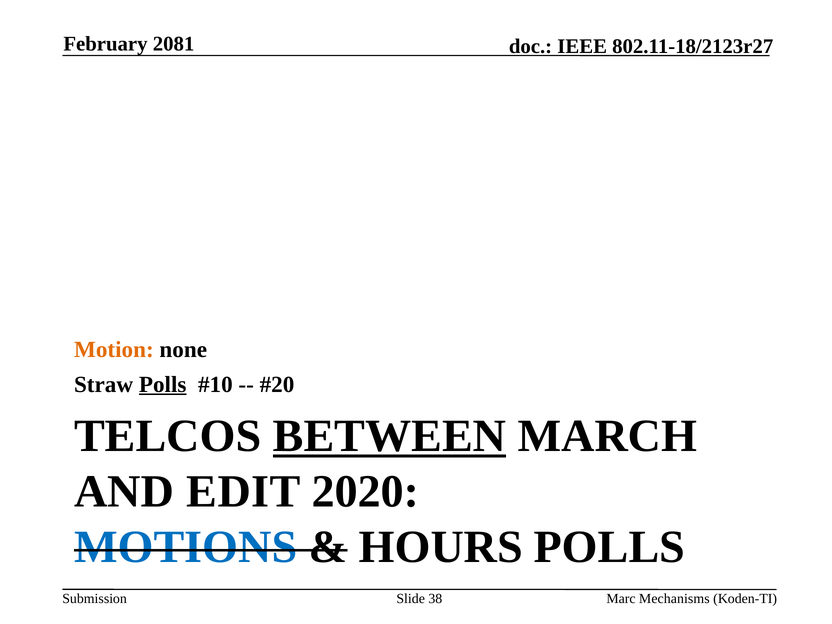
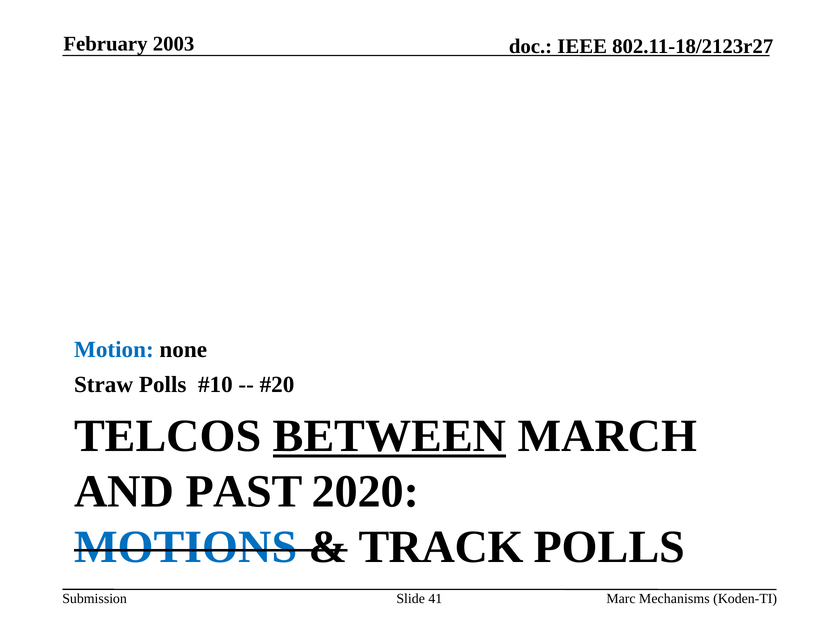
2081: 2081 -> 2003
Motion colour: orange -> blue
Polls at (163, 384) underline: present -> none
EDIT: EDIT -> PAST
HOURS: HOURS -> TRACK
38: 38 -> 41
